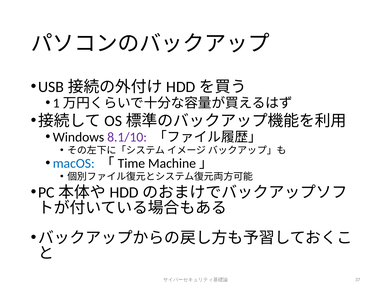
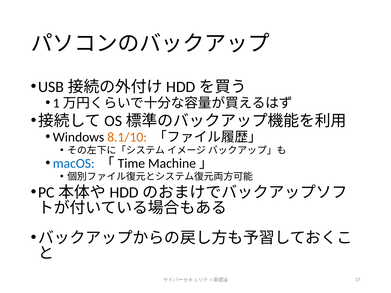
8.1/10 colour: purple -> orange
